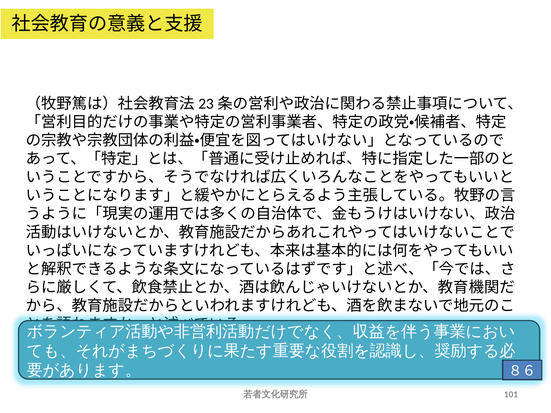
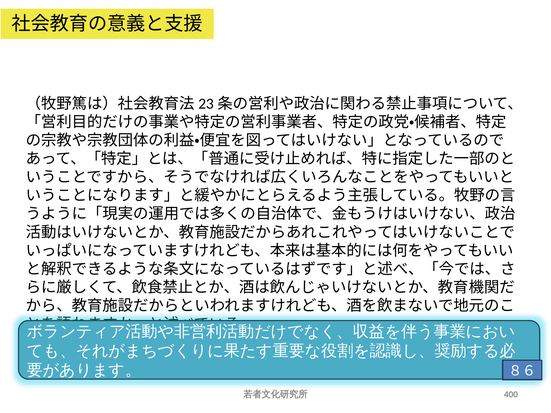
101: 101 -> 400
